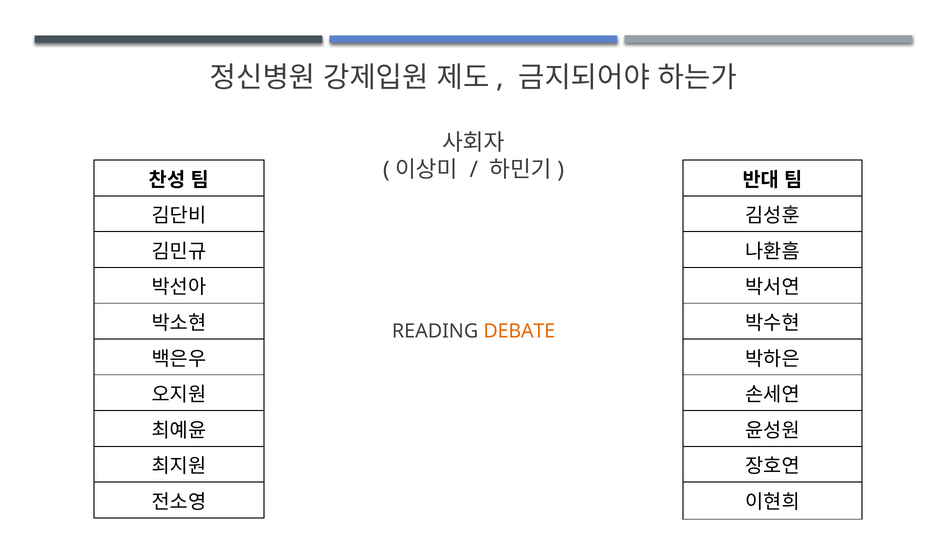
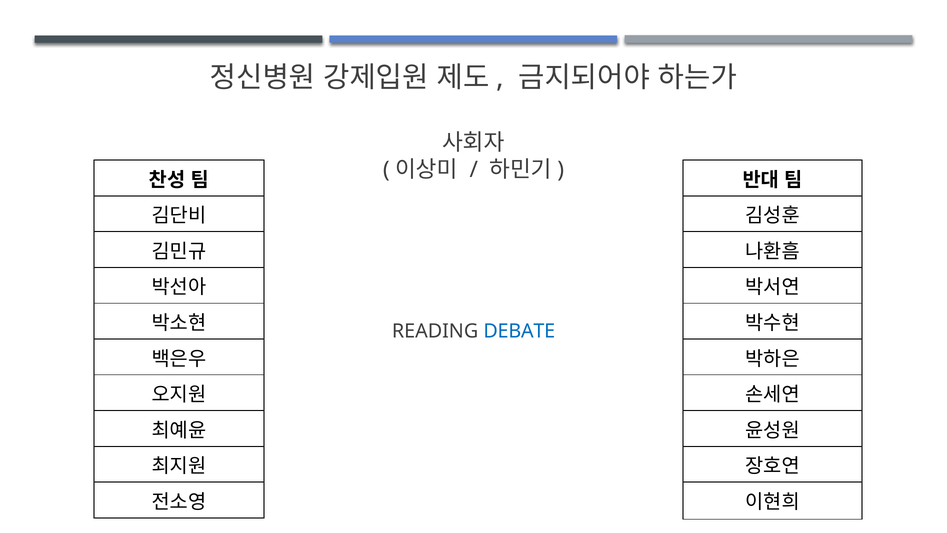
DEBATE colour: orange -> blue
